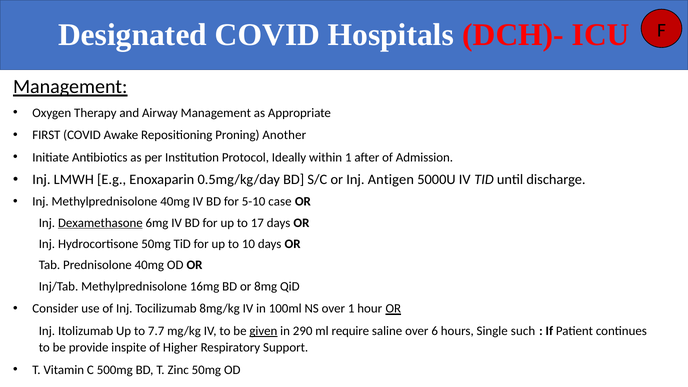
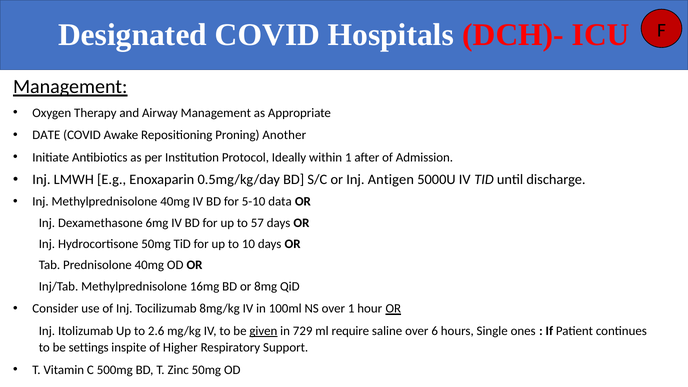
FIRST: FIRST -> DATE
case: case -> data
Dexamethasone underline: present -> none
17: 17 -> 57
7.7: 7.7 -> 2.6
290: 290 -> 729
such: such -> ones
provide: provide -> settings
